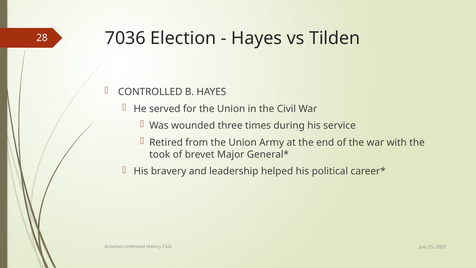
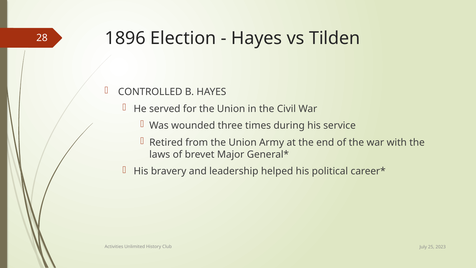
7036: 7036 -> 1896
took: took -> laws
